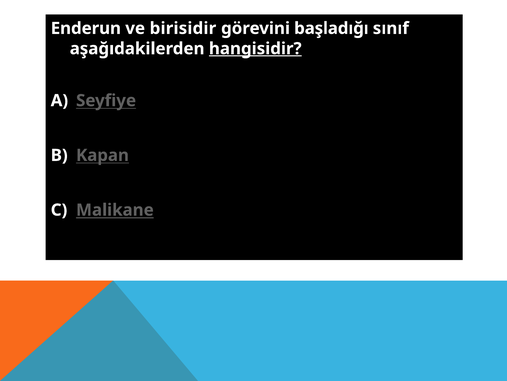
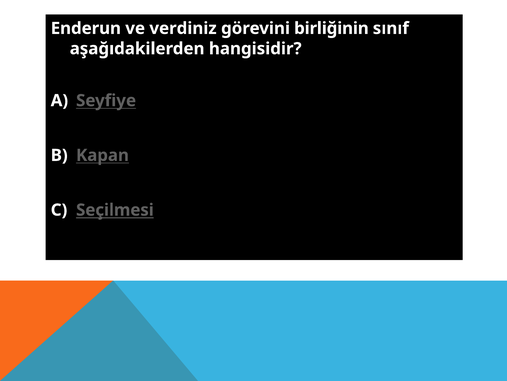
birisidir: birisidir -> verdiniz
başladığı: başladığı -> birliğinin
hangisidir underline: present -> none
Malikane: Malikane -> Seçilmesi
